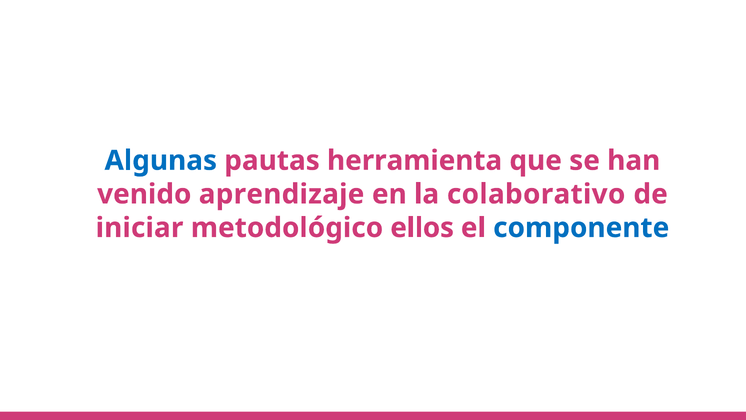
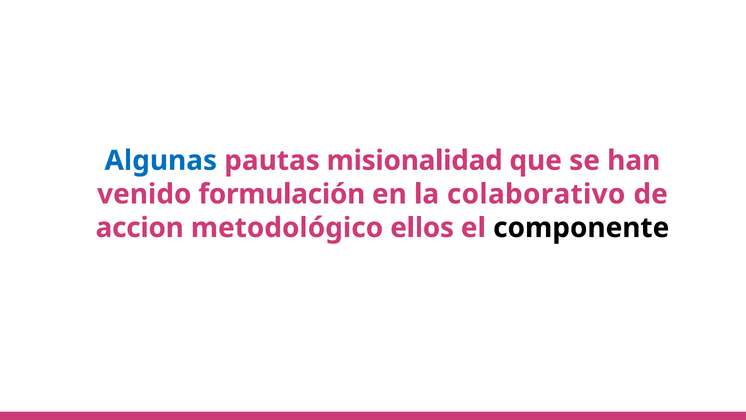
herramienta: herramienta -> misionalidad
aprendizaje: aprendizaje -> formulación
iniciar: iniciar -> accion
componente colour: blue -> black
